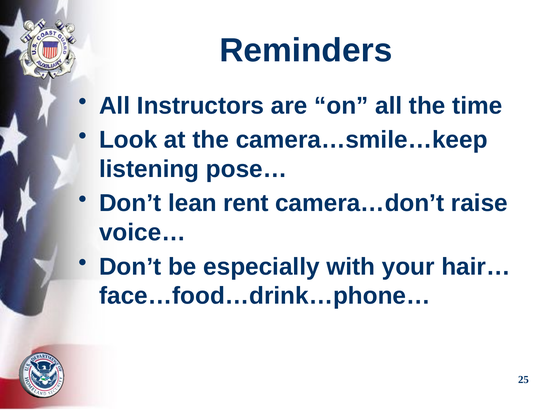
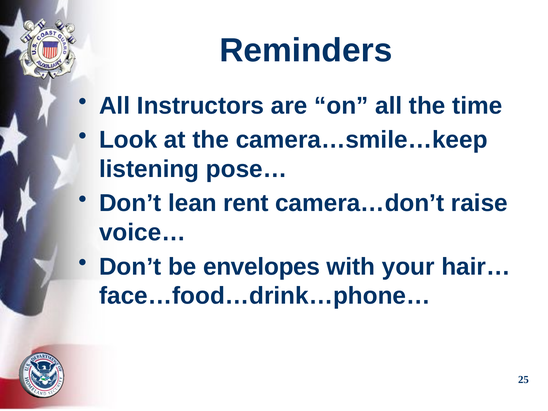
especially: especially -> envelopes
